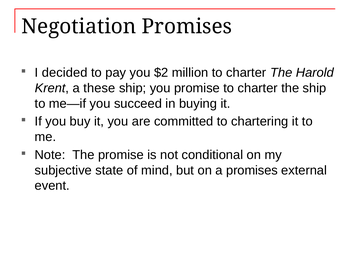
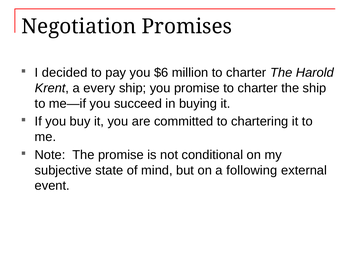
$2: $2 -> $6
these: these -> every
a promises: promises -> following
